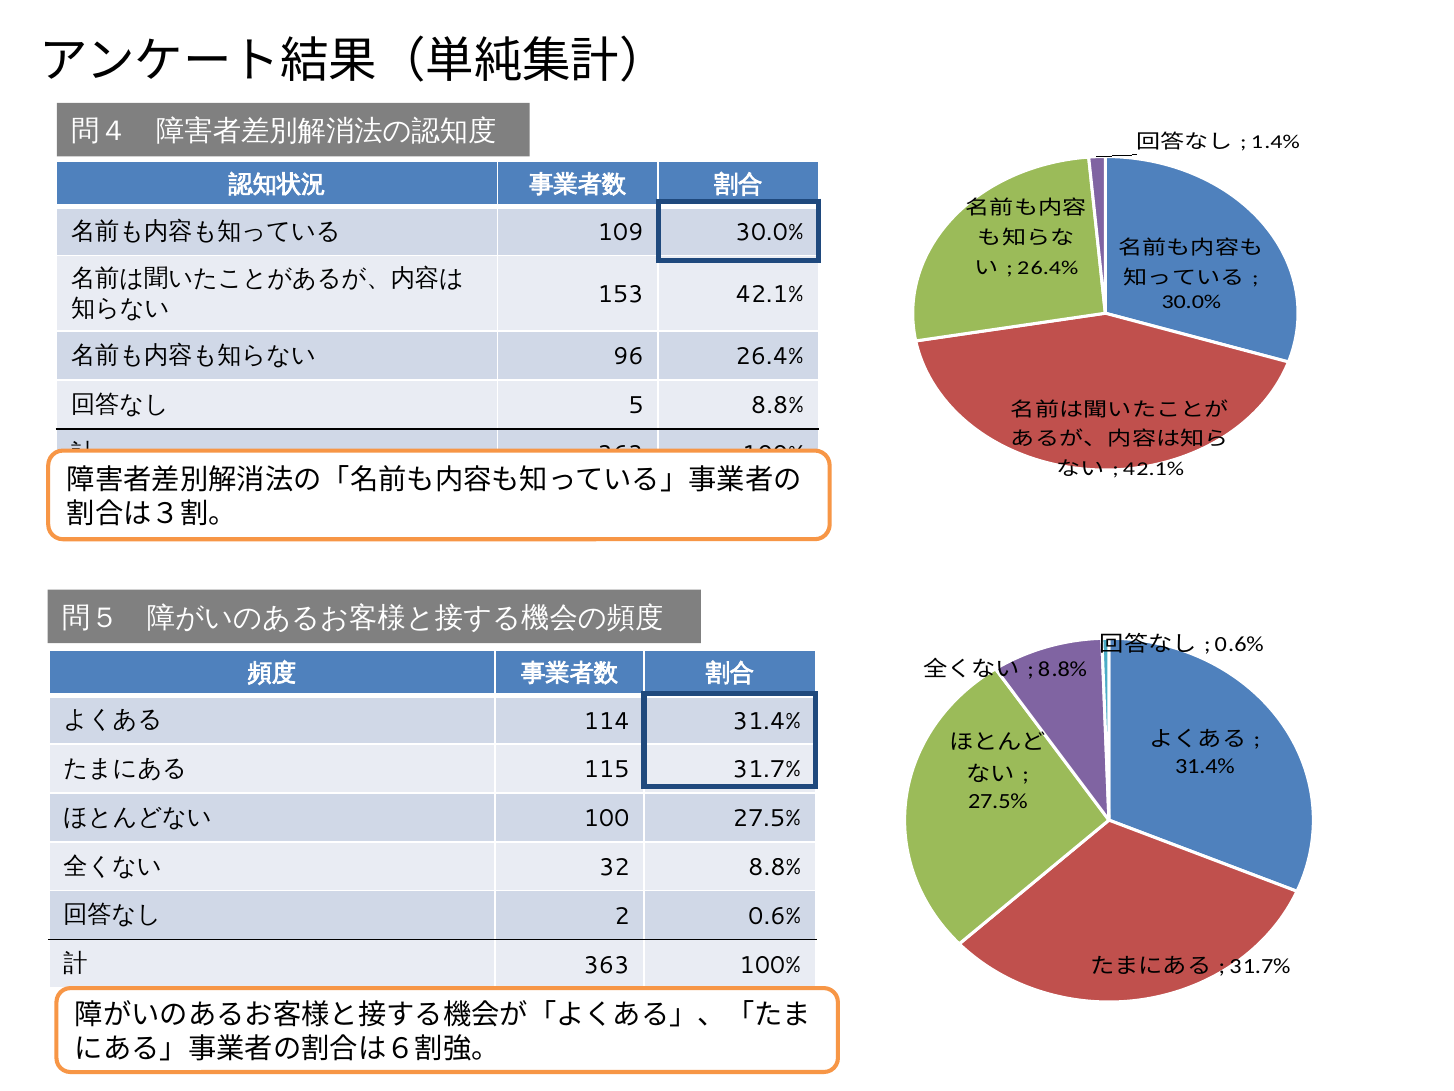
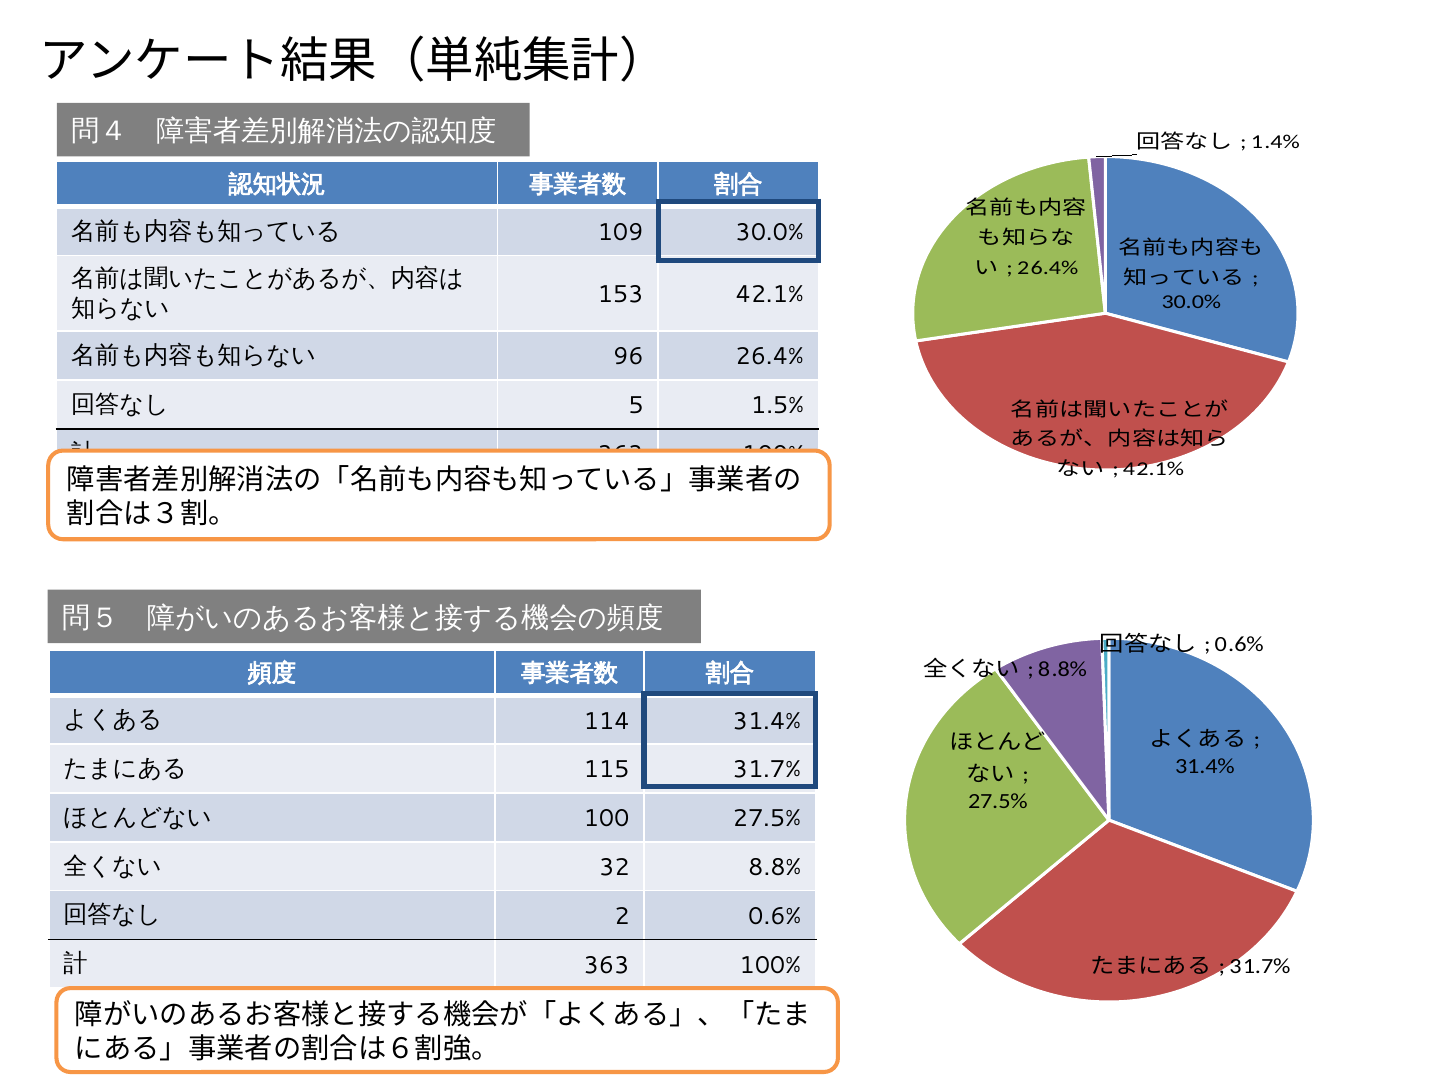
5 8.8%: 8.8% -> 1.5%
